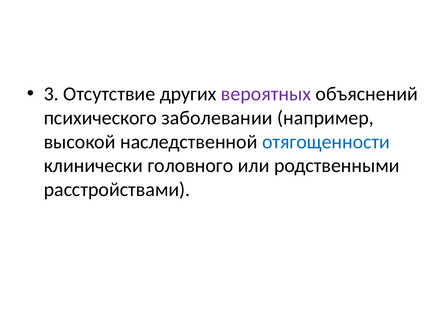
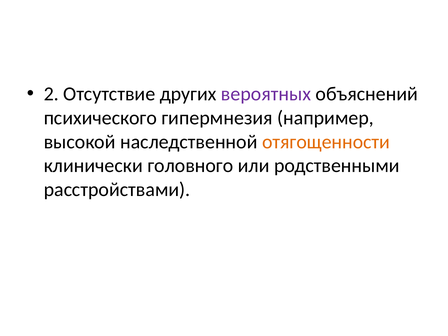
3: 3 -> 2
заболевании: заболевании -> гипермнезия
отягощенности colour: blue -> orange
